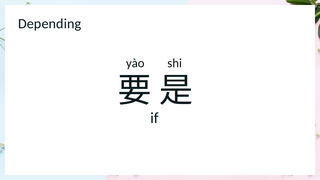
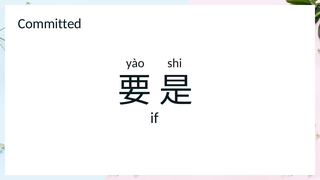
Depending: Depending -> Committed
